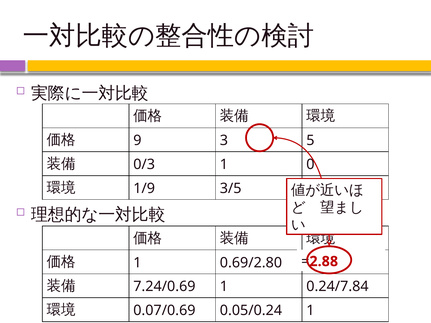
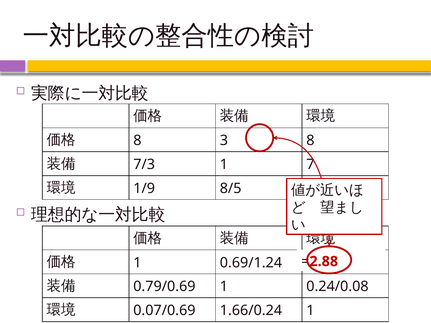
9 at (137, 141): 9 -> 8
3 5: 5 -> 8
0/3: 0/3 -> 7/3
0: 0 -> 7
3/5: 3/5 -> 8/5
0.69/2.80: 0.69/2.80 -> 0.69/1.24
7.24/0.69: 7.24/0.69 -> 0.79/0.69
0.24/7.84: 0.24/7.84 -> 0.24/0.08
0.05/0.24: 0.05/0.24 -> 1.66/0.24
